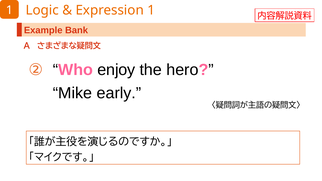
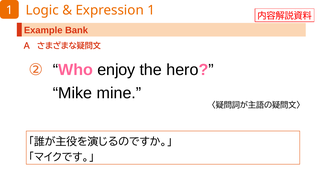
early: early -> mine
